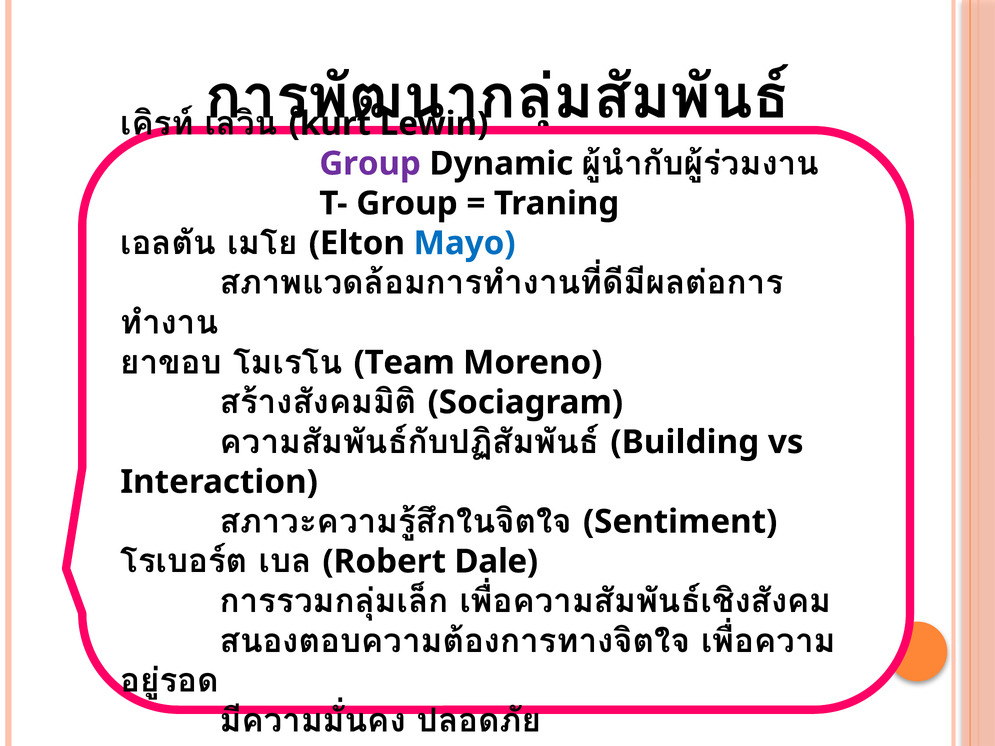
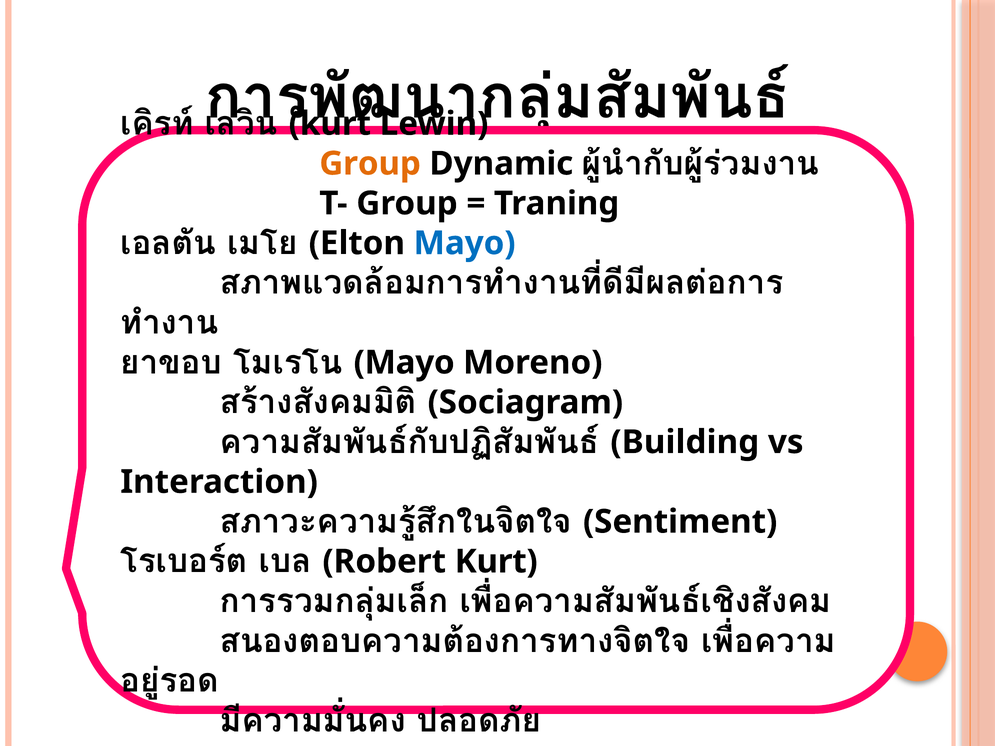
Group at (370, 164) colour: purple -> orange
Team at (404, 363): Team -> Mayo
Robert Dale: Dale -> Kurt
